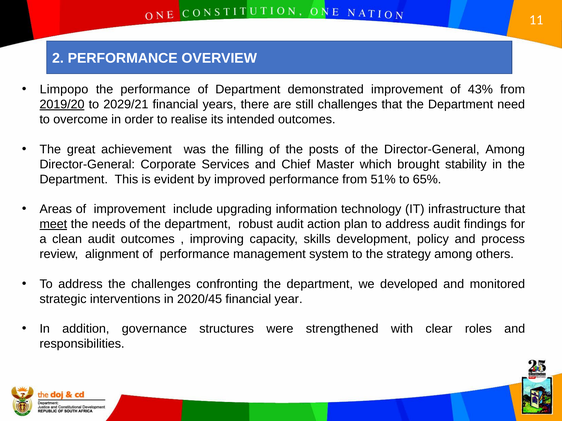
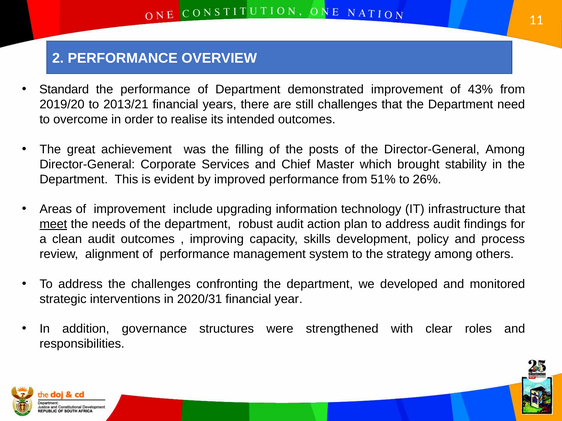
Limpopo: Limpopo -> Standard
2019/20 underline: present -> none
2029/21: 2029/21 -> 2013/21
65%: 65% -> 26%
2020/45: 2020/45 -> 2020/31
